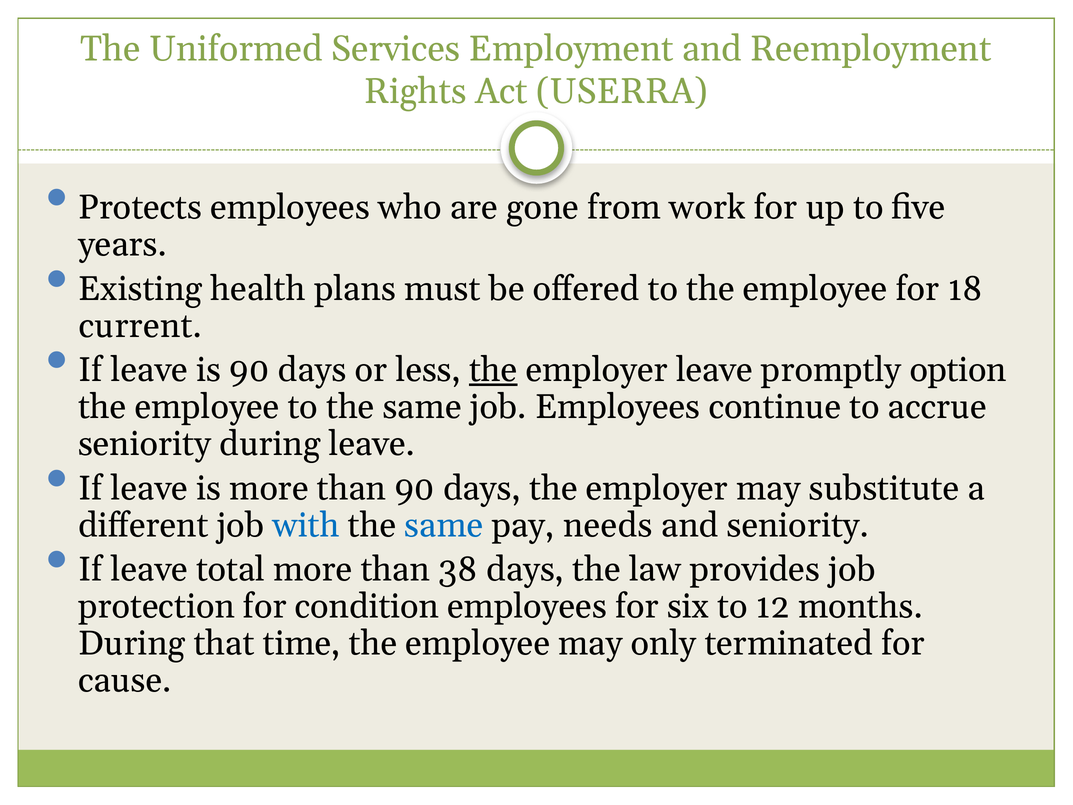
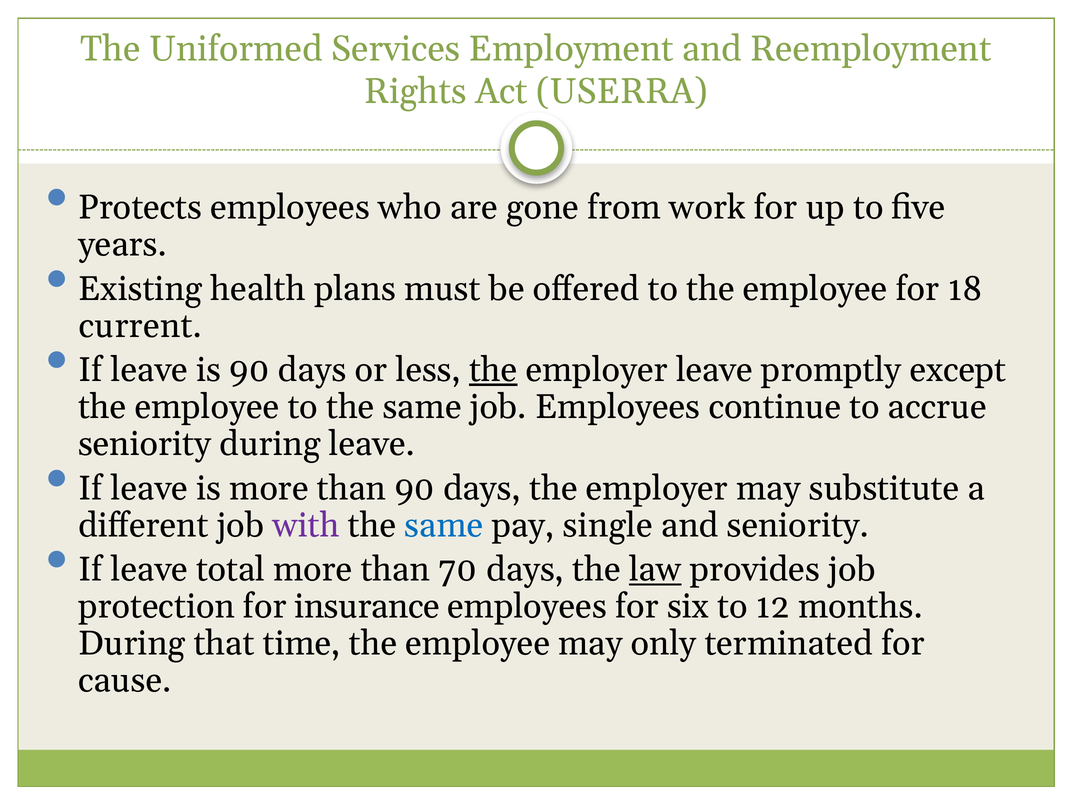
option: option -> except
with colour: blue -> purple
needs: needs -> single
38: 38 -> 70
law underline: none -> present
condition: condition -> insurance
